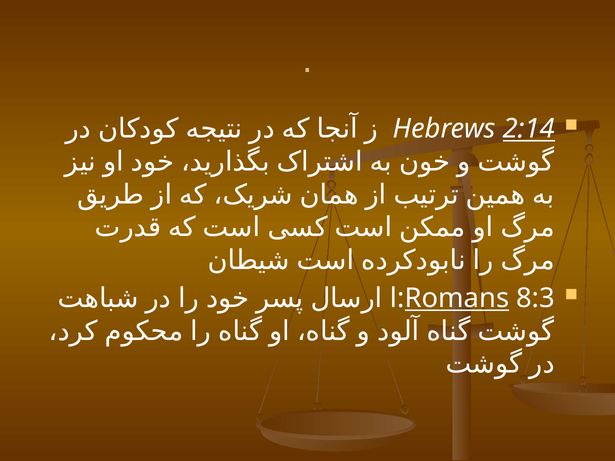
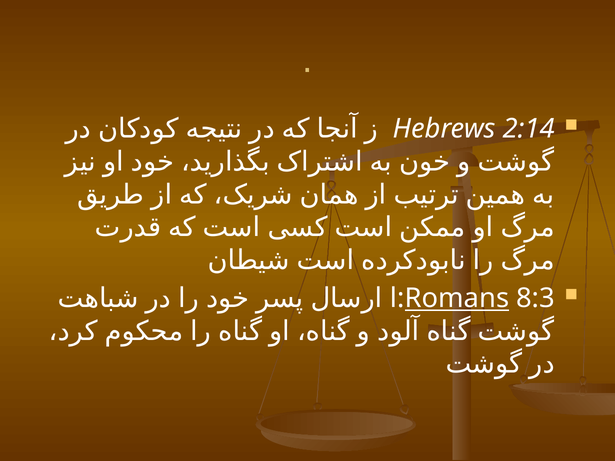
2:14 underline: present -> none
